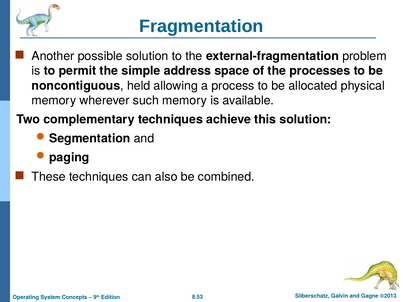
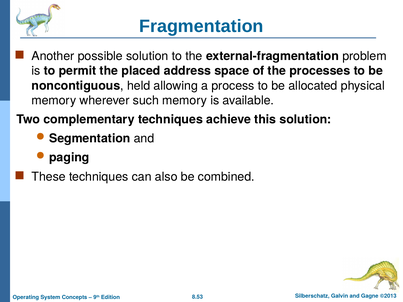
simple: simple -> placed
